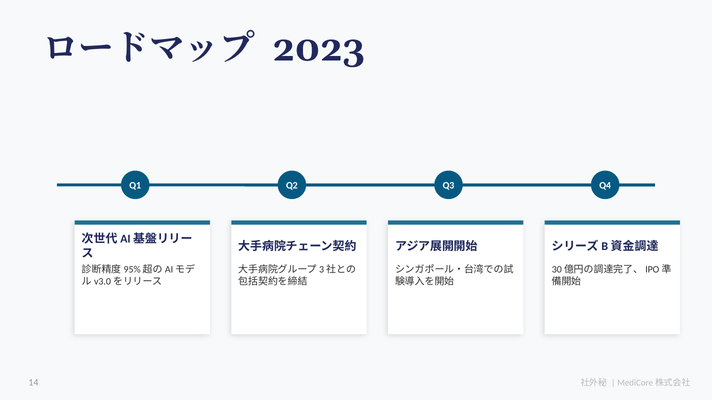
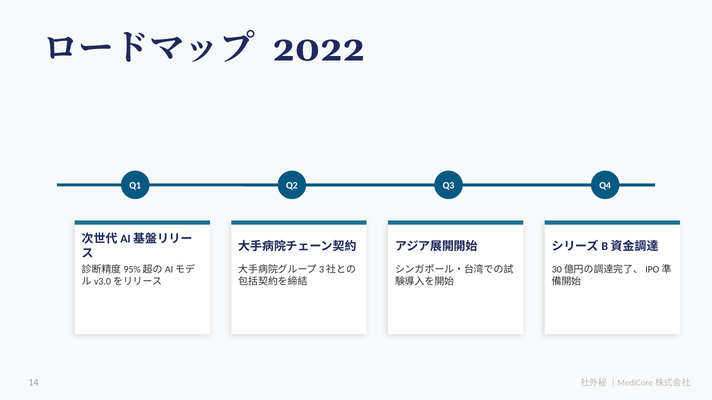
2023: 2023 -> 2022
